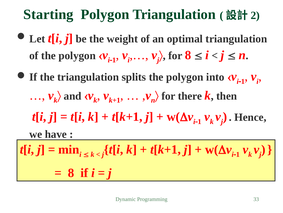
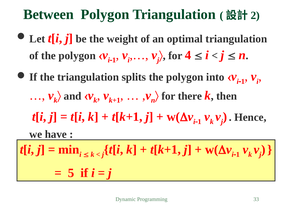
Starting: Starting -> Between
for 8: 8 -> 4
8 at (71, 172): 8 -> 5
